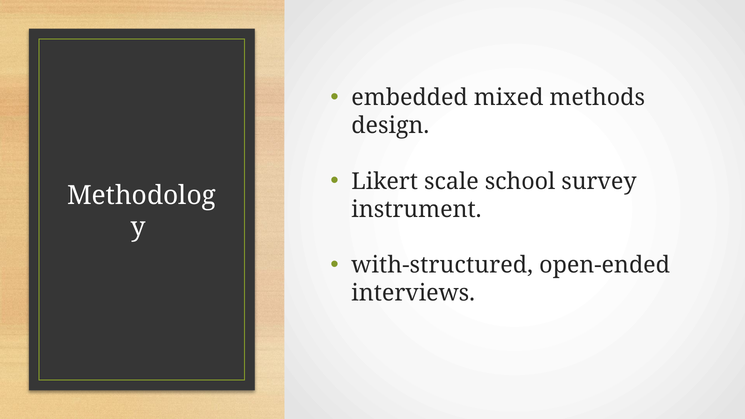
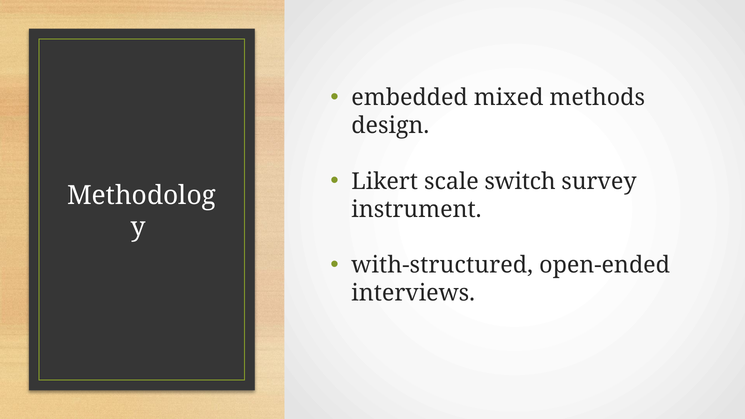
school: school -> switch
